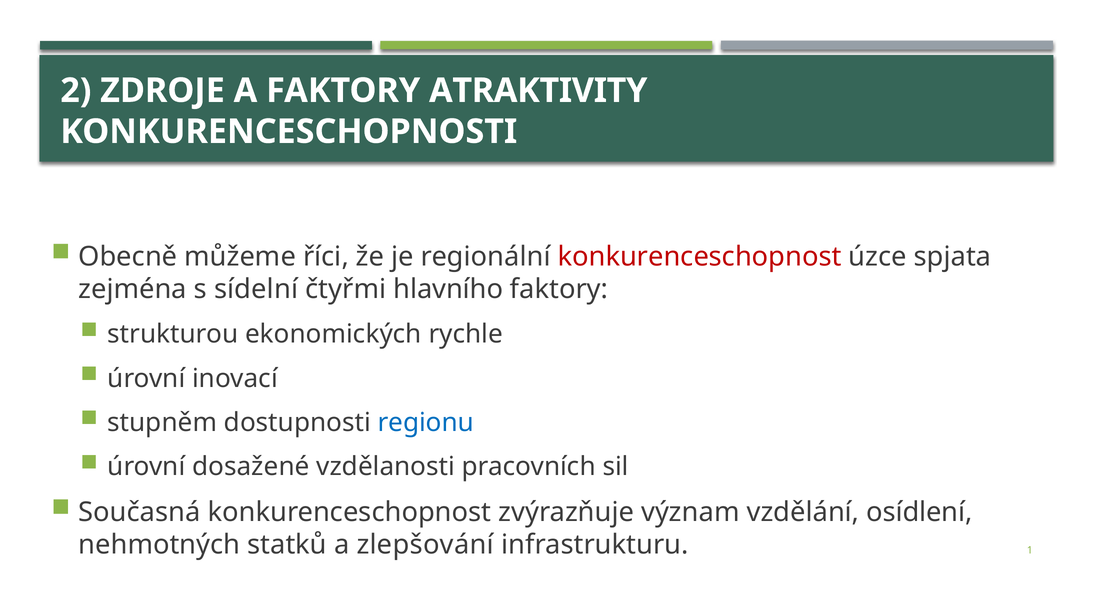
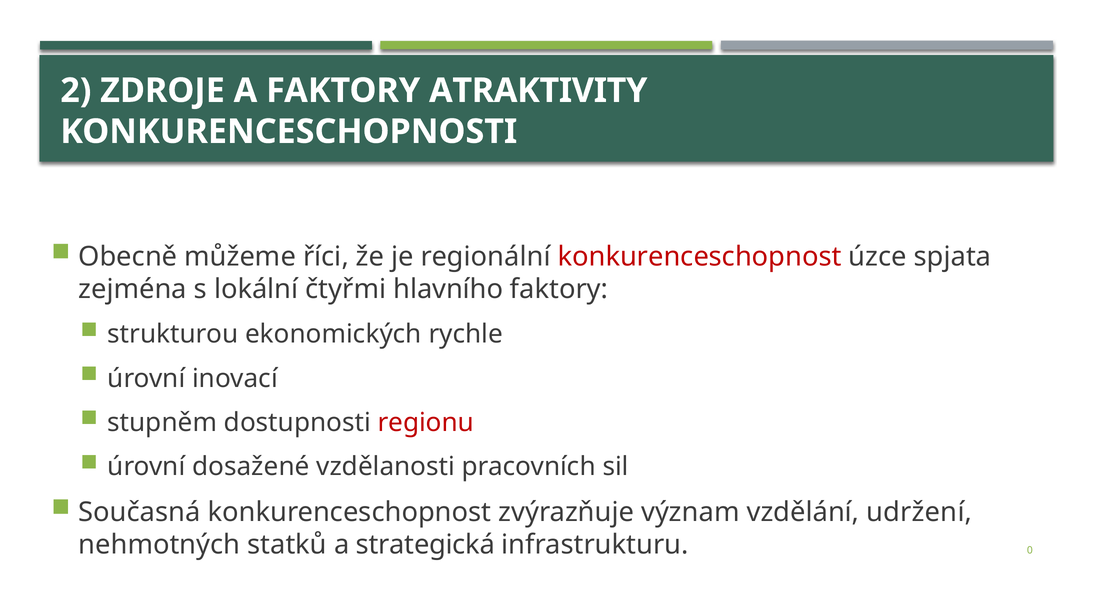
sídelní: sídelní -> lokální
regionu colour: blue -> red
osídlení: osídlení -> udržení
zlepšování: zlepšování -> strategická
1: 1 -> 0
